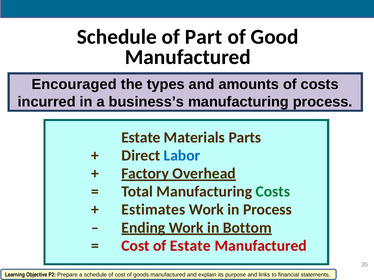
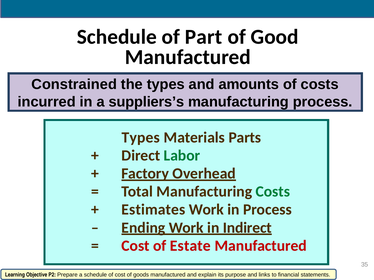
Encouraged: Encouraged -> Constrained
business’s: business’s -> suppliers’s
Estate at (141, 138): Estate -> Types
Labor colour: blue -> green
Bottom: Bottom -> Indirect
